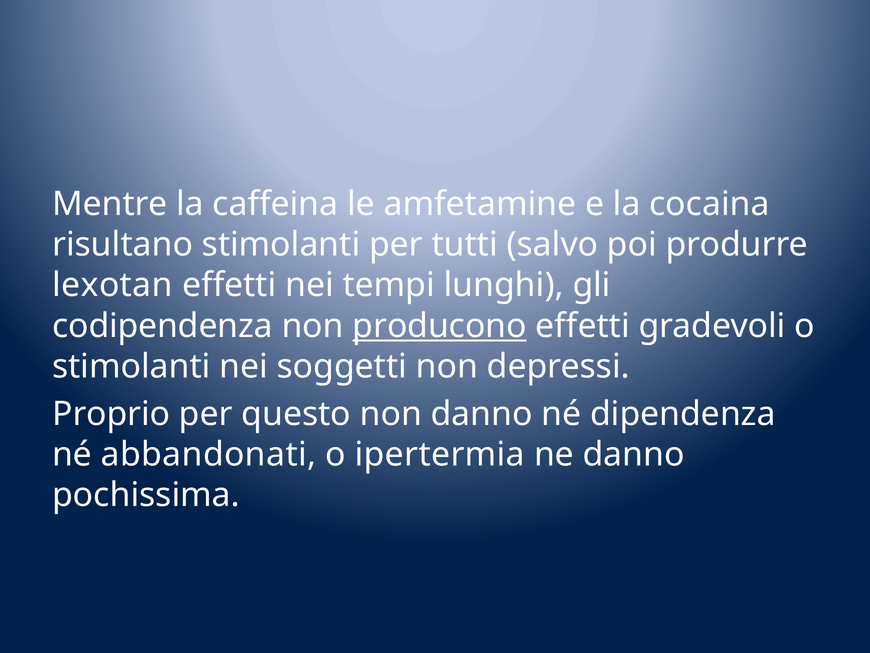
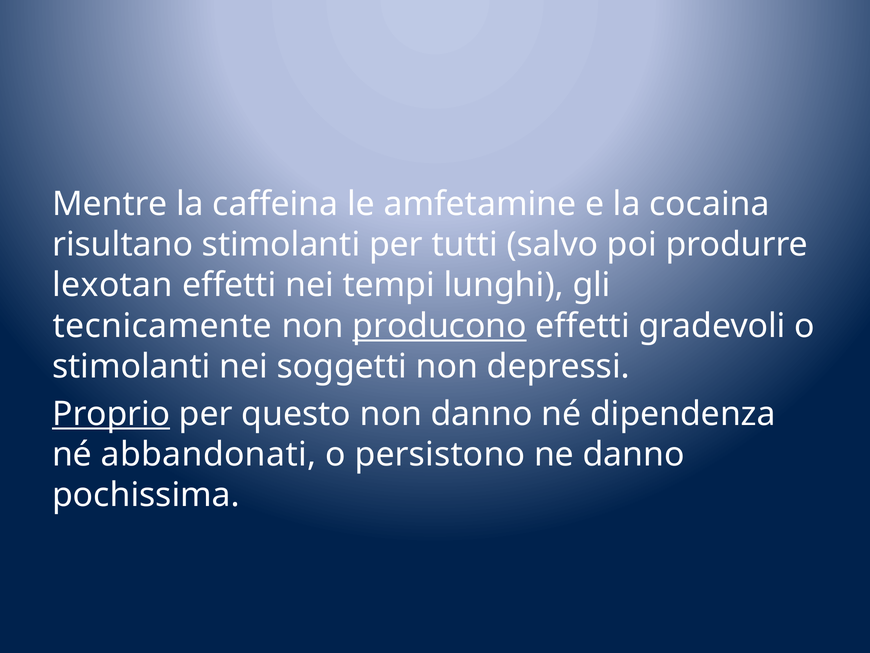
codipendenza: codipendenza -> tecnicamente
Proprio underline: none -> present
ipertermia: ipertermia -> persistono
